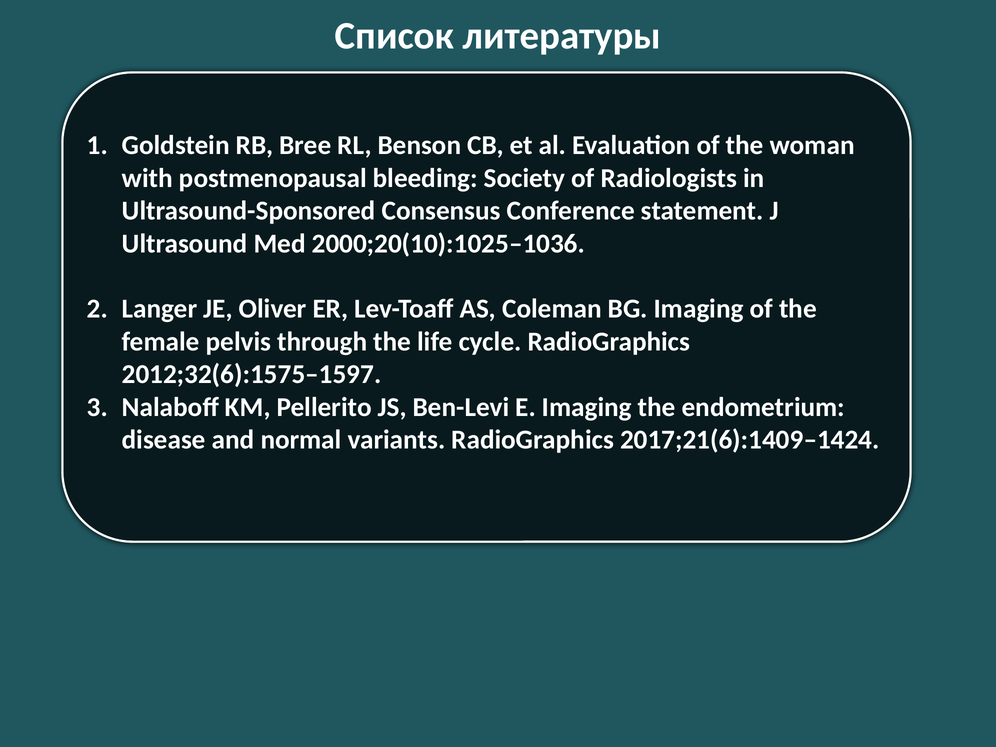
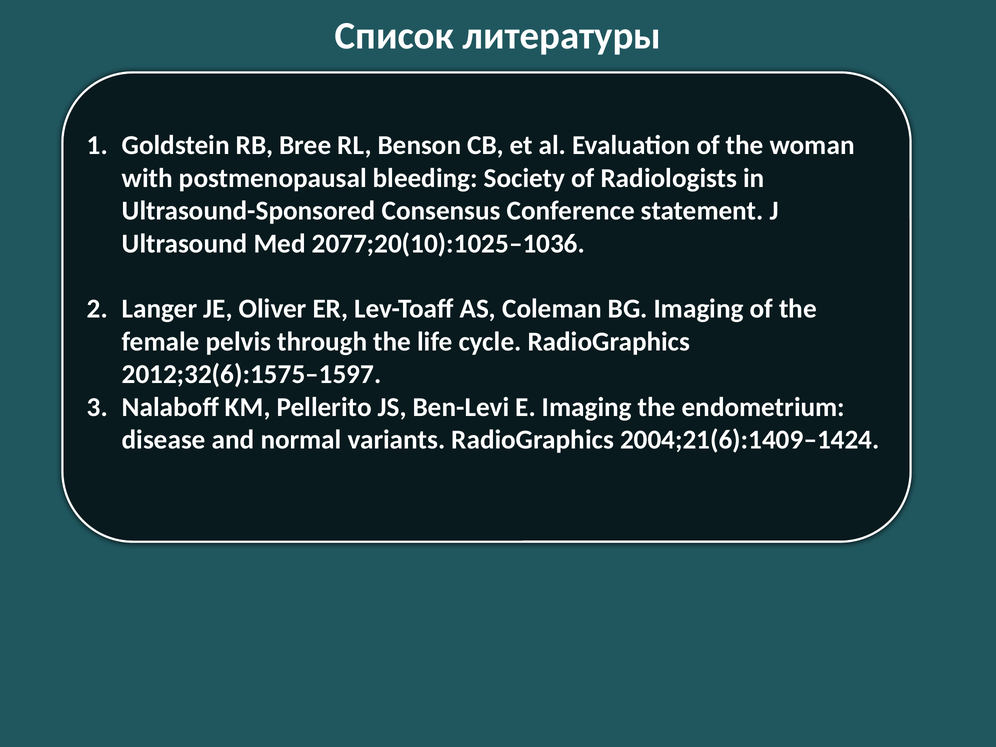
2000;20(10):1025–1036: 2000;20(10):1025–1036 -> 2077;20(10):1025–1036
2017;21(6):1409–1424: 2017;21(6):1409–1424 -> 2004;21(6):1409–1424
